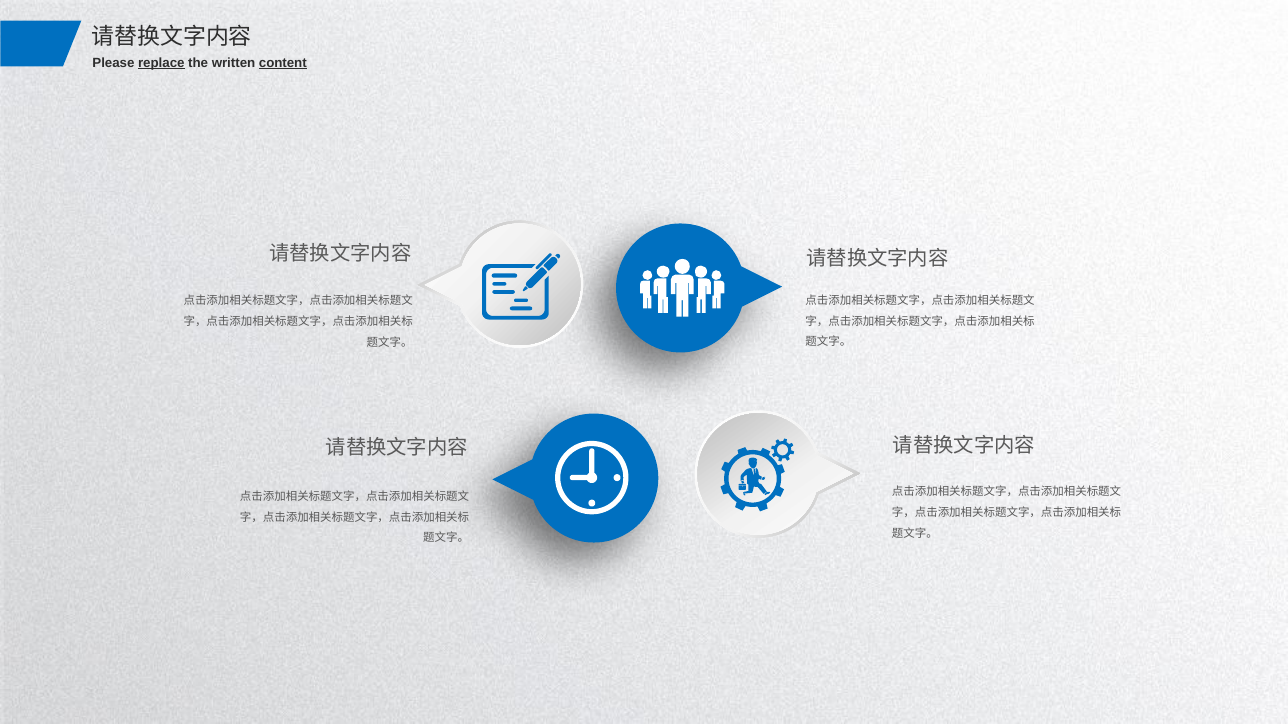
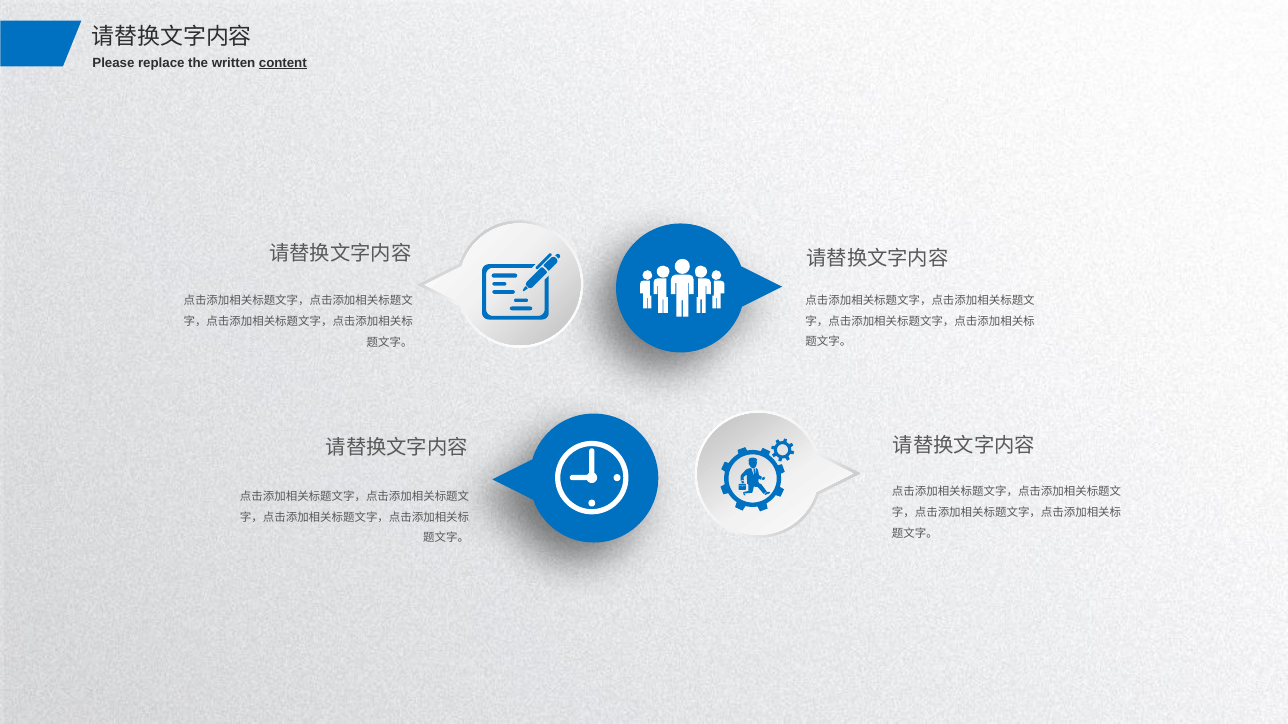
replace underline: present -> none
